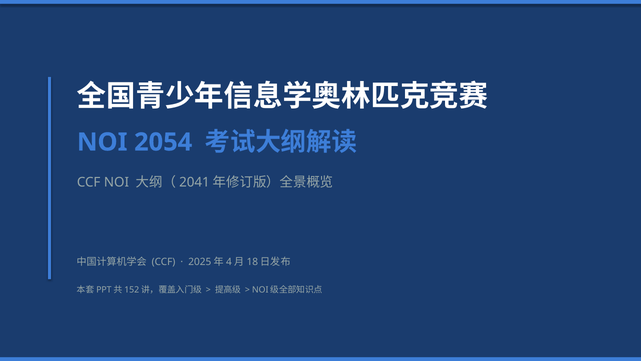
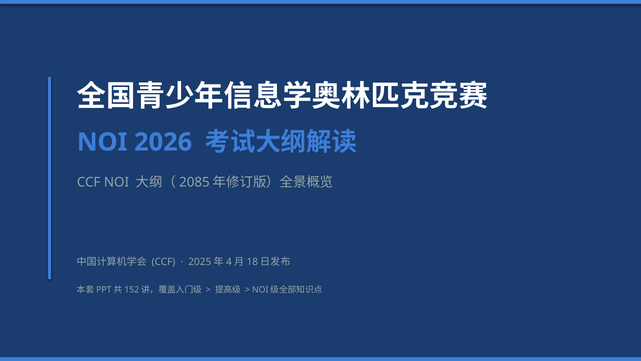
2054: 2054 -> 2026
2041: 2041 -> 2085
